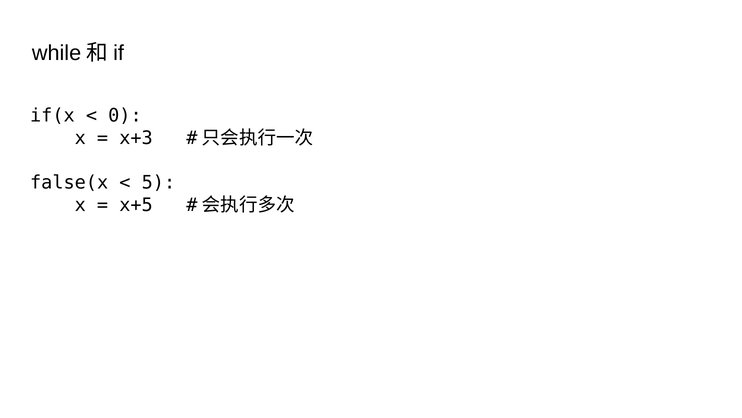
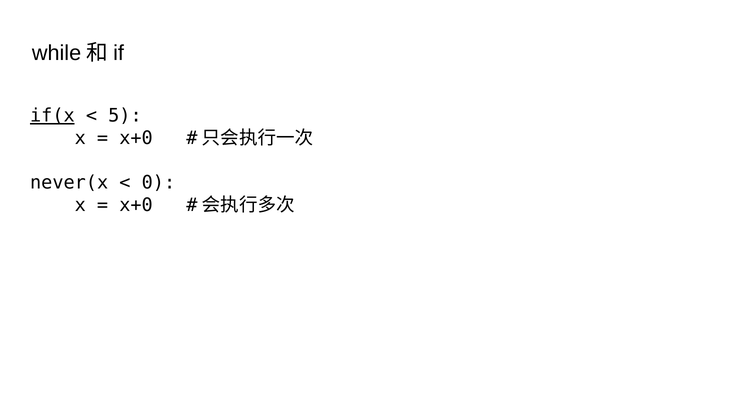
if(x underline: none -> present
0: 0 -> 5
x+3 at (136, 138): x+3 -> x+0
false(x: false(x -> never(x
5: 5 -> 0
x+5 at (136, 205): x+5 -> x+0
